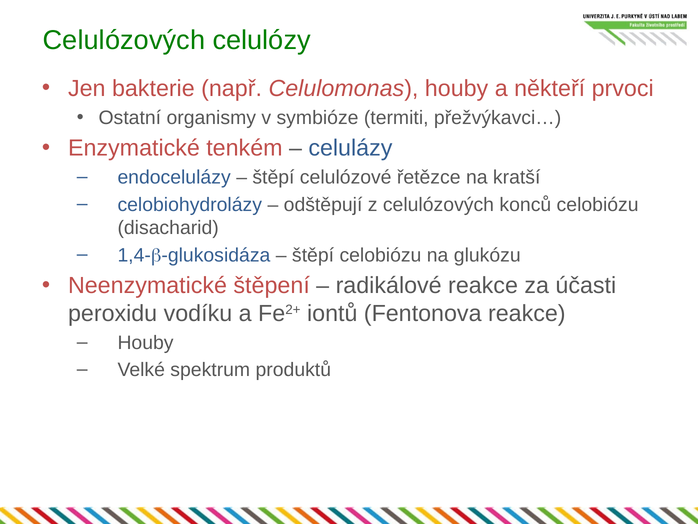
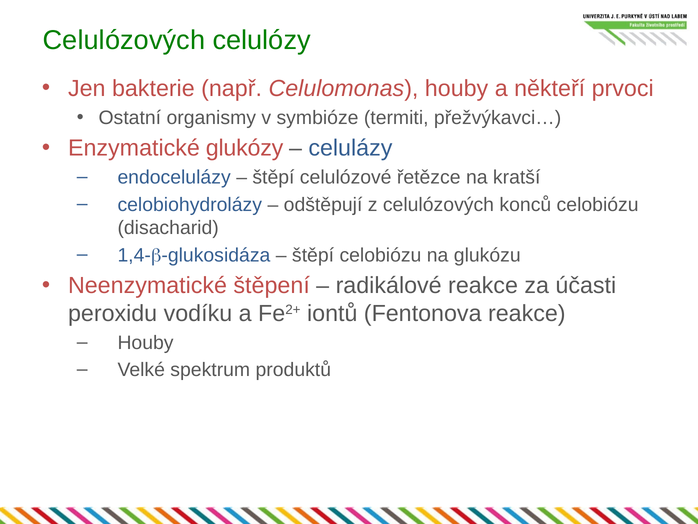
tenkém: tenkém -> glukózy
